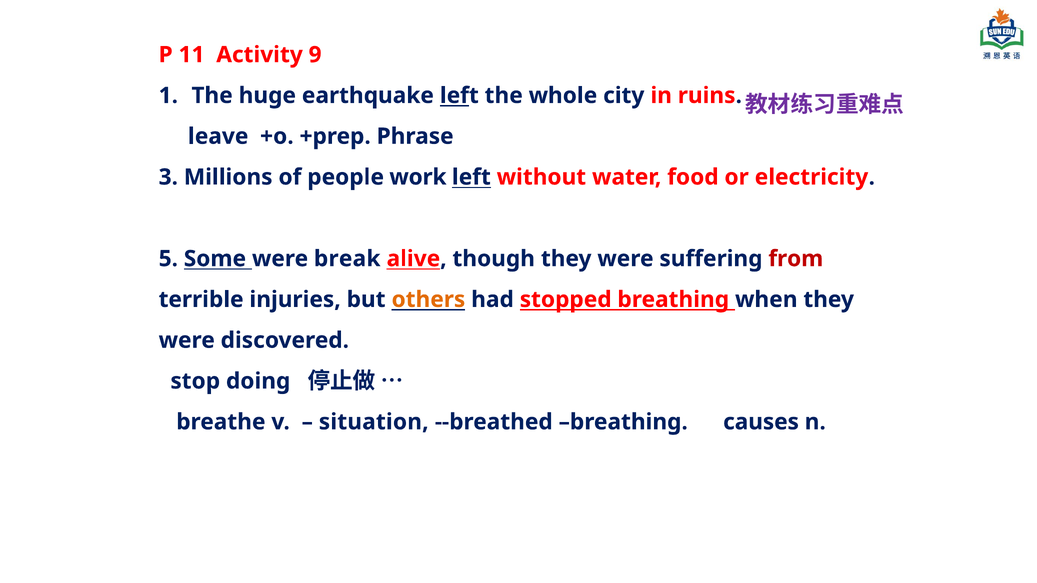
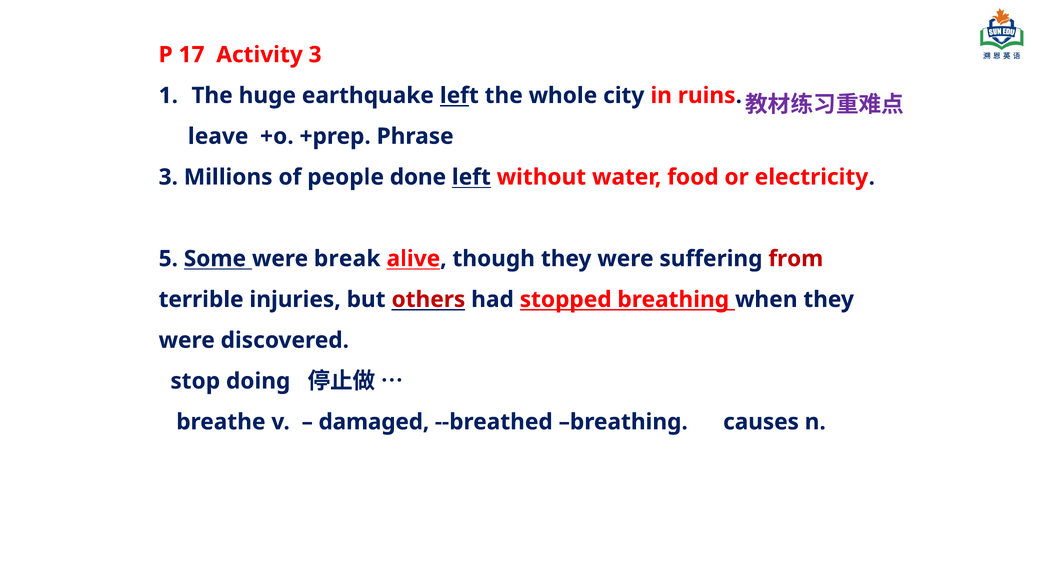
11: 11 -> 17
Activity 9: 9 -> 3
work: work -> done
others colour: orange -> red
situation: situation -> damaged
